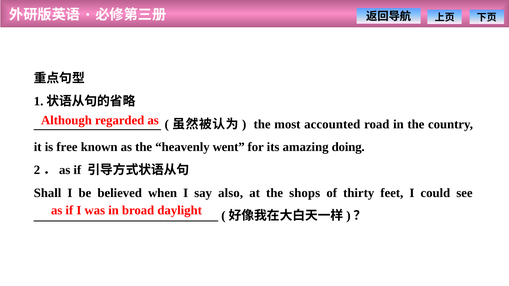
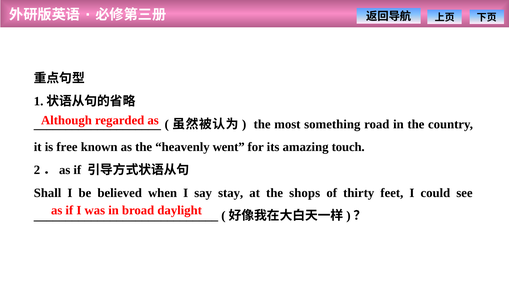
accounted: accounted -> something
doing: doing -> touch
also: also -> stay
